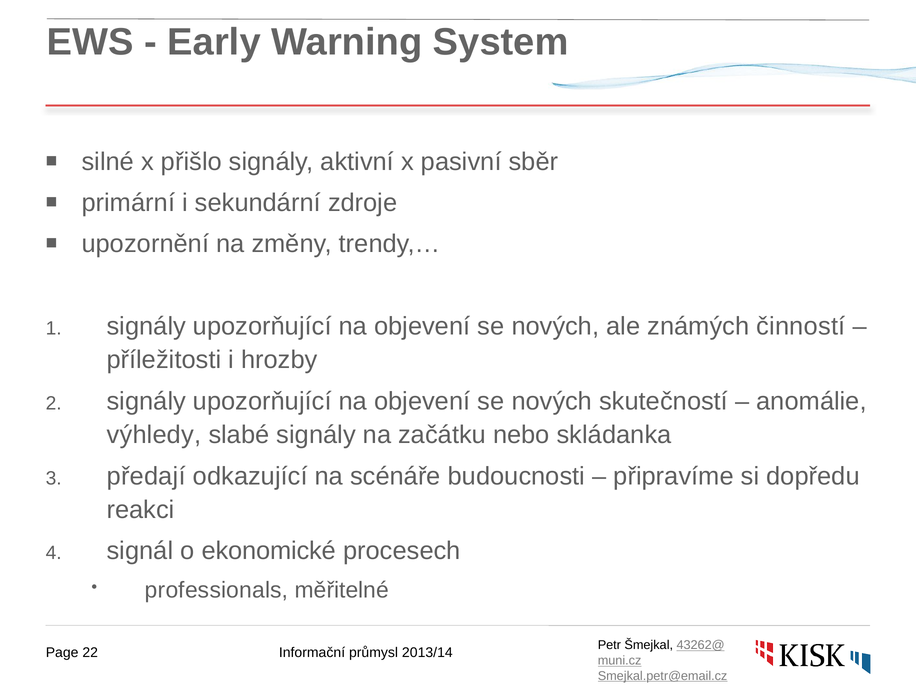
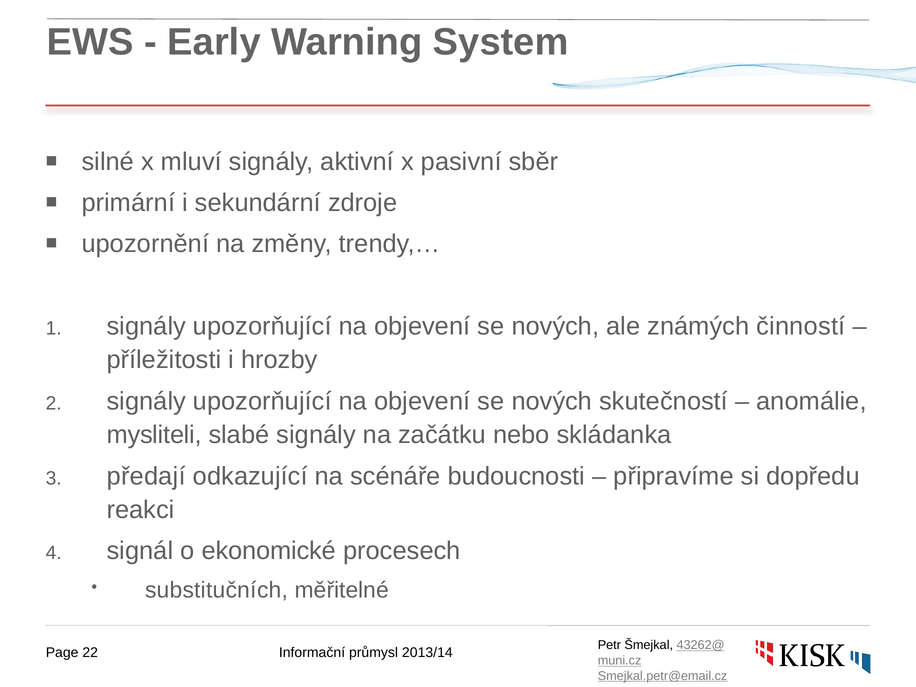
přišlo: přišlo -> mluví
výhledy: výhledy -> mysliteli
professionals: professionals -> substitučních
